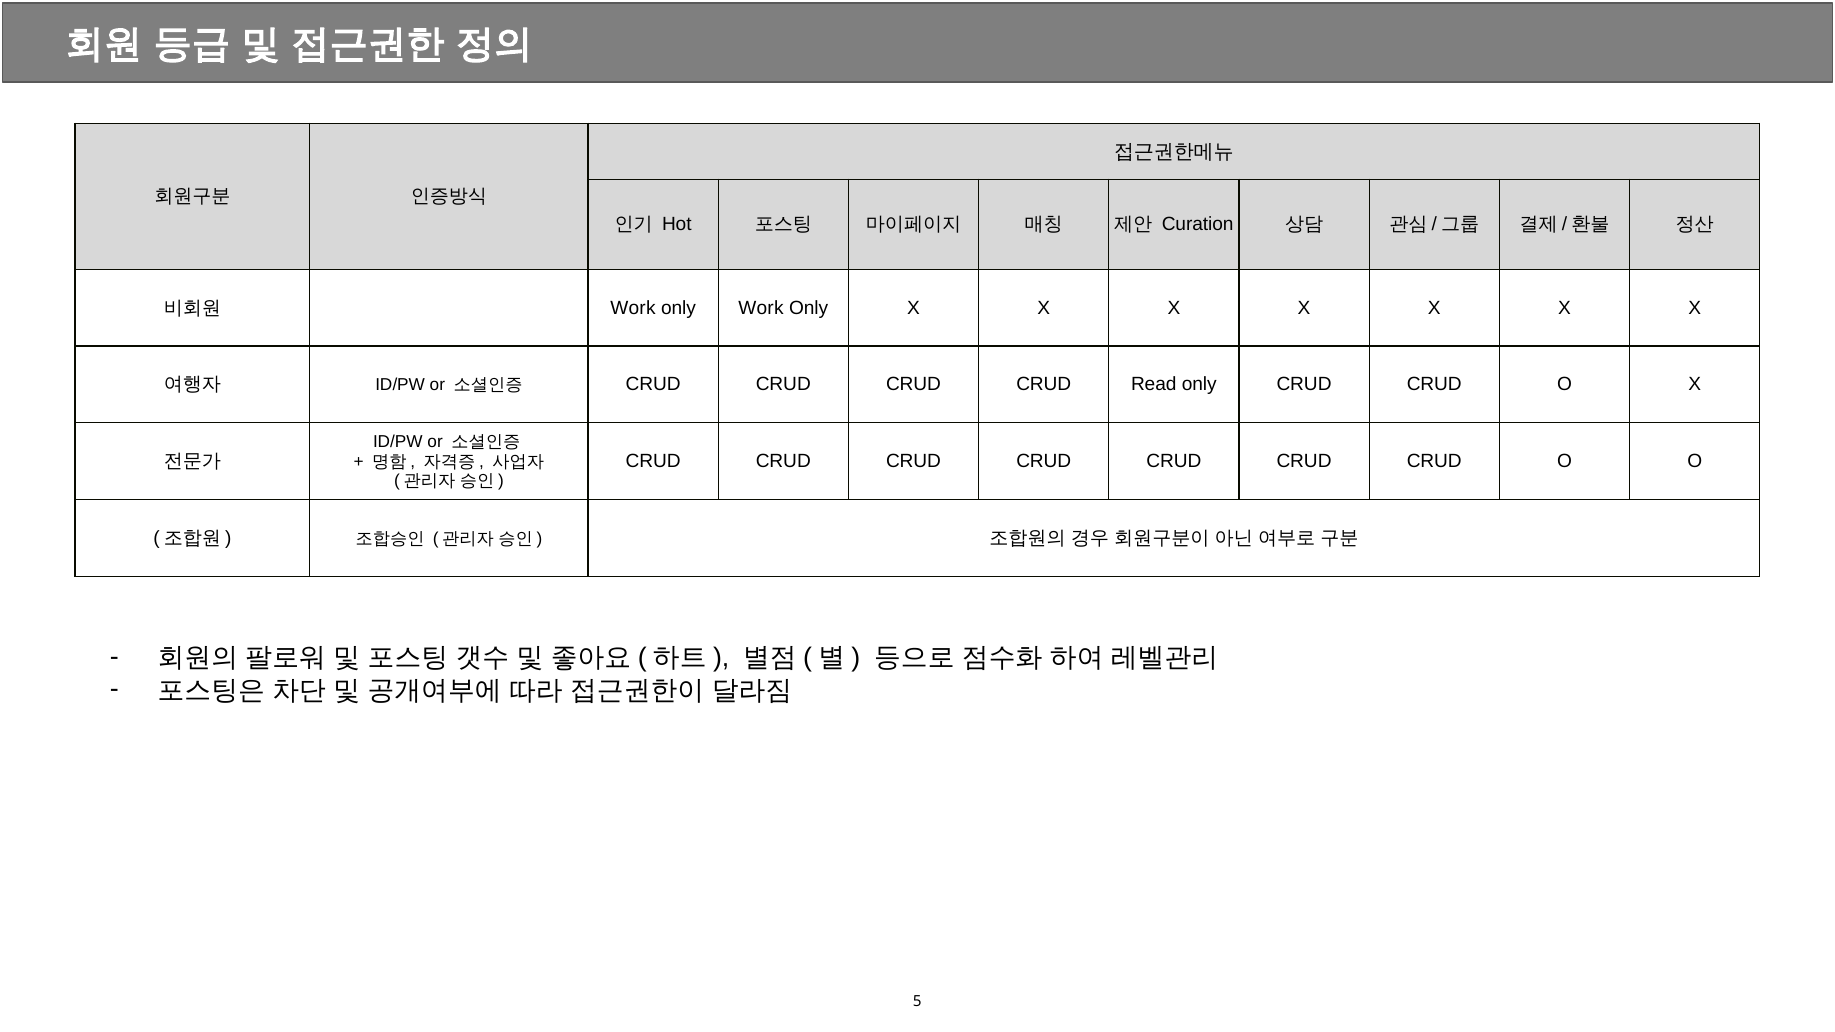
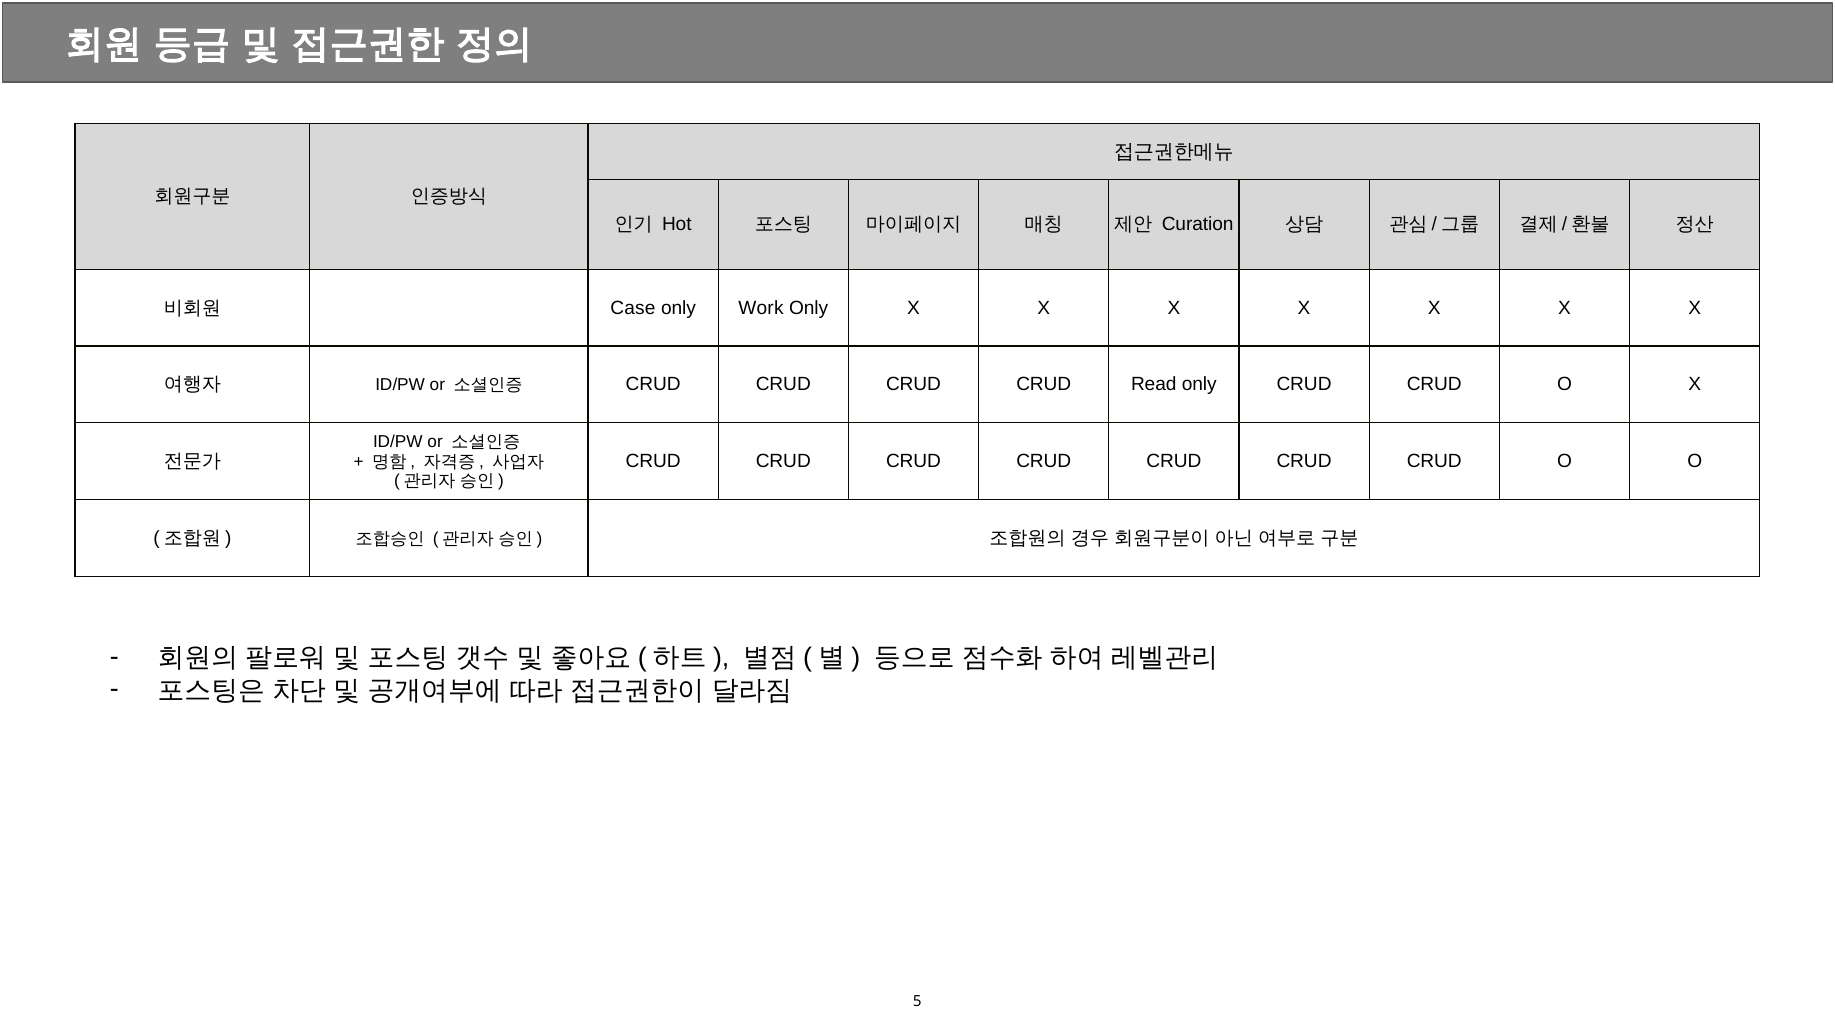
Work at (633, 308): Work -> Case
